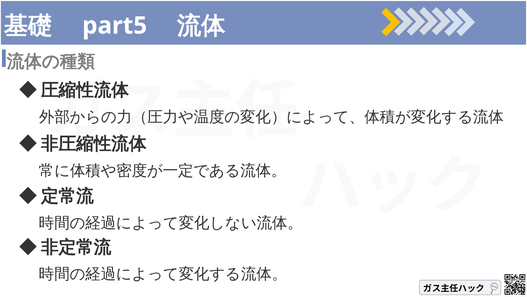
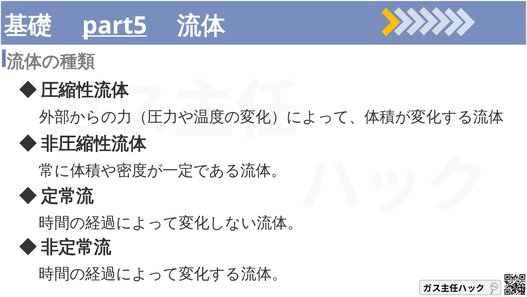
part5 underline: none -> present
